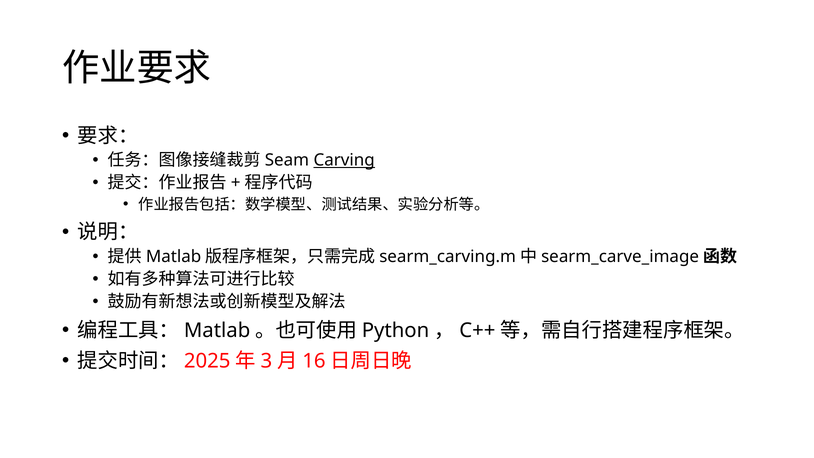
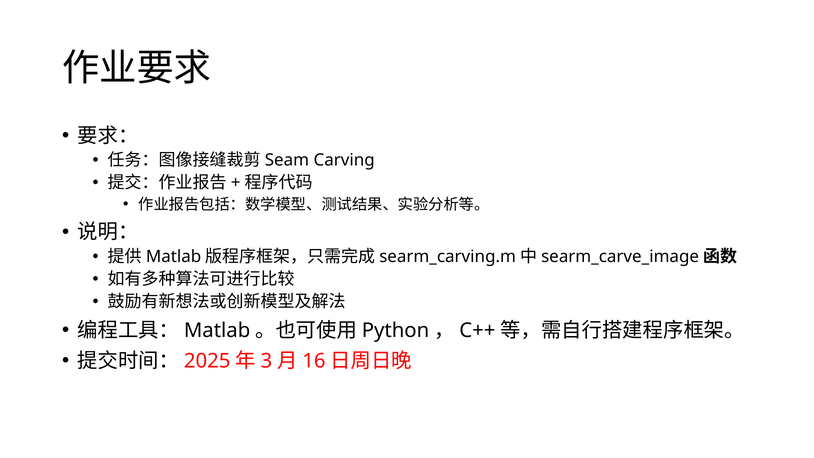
Carving underline: present -> none
